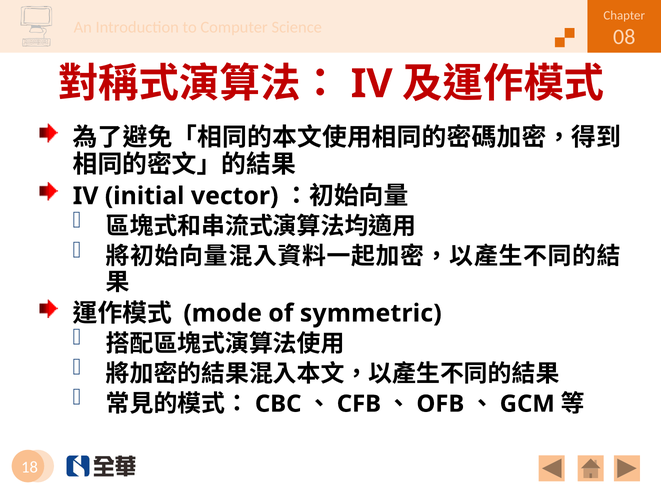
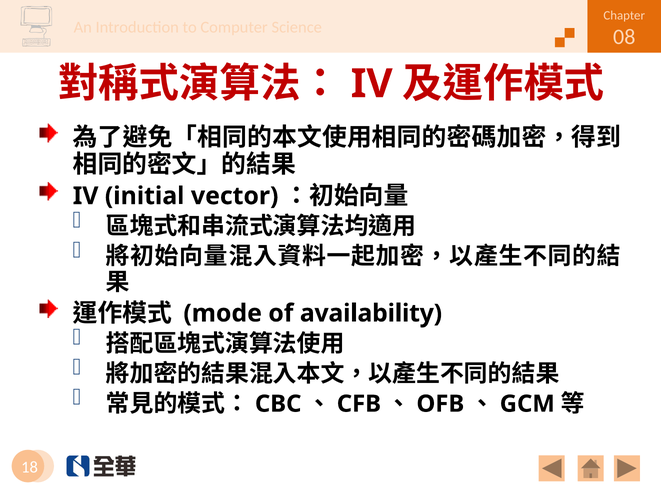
symmetric: symmetric -> availability
